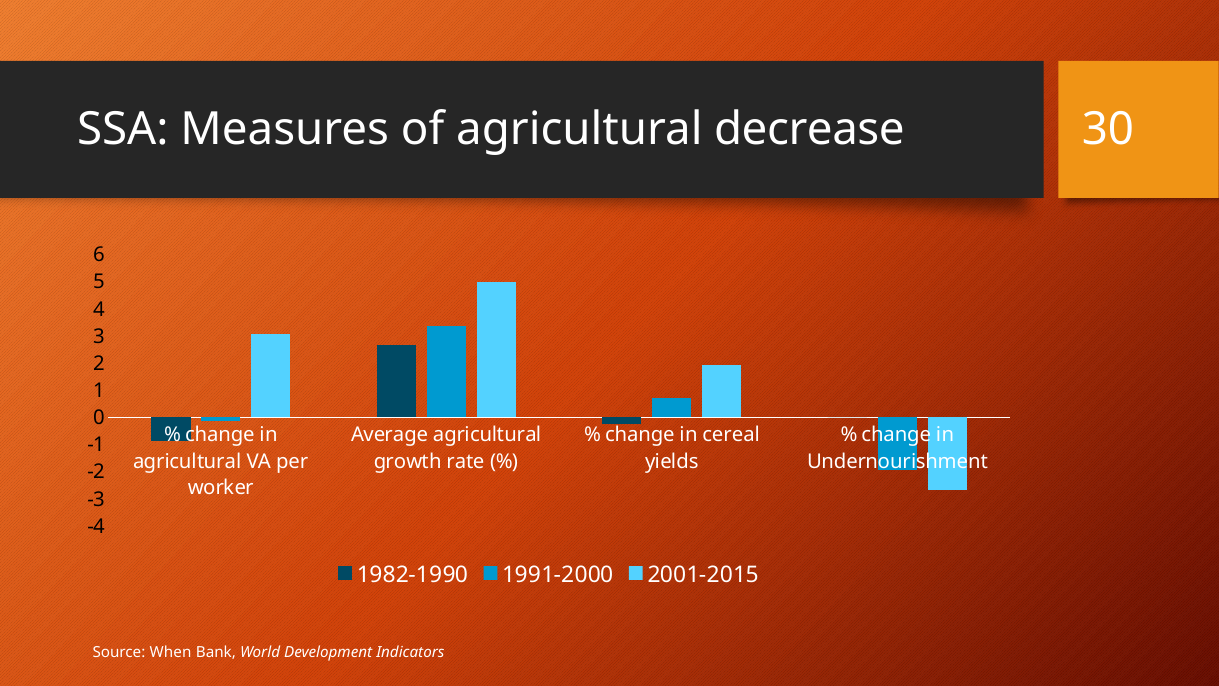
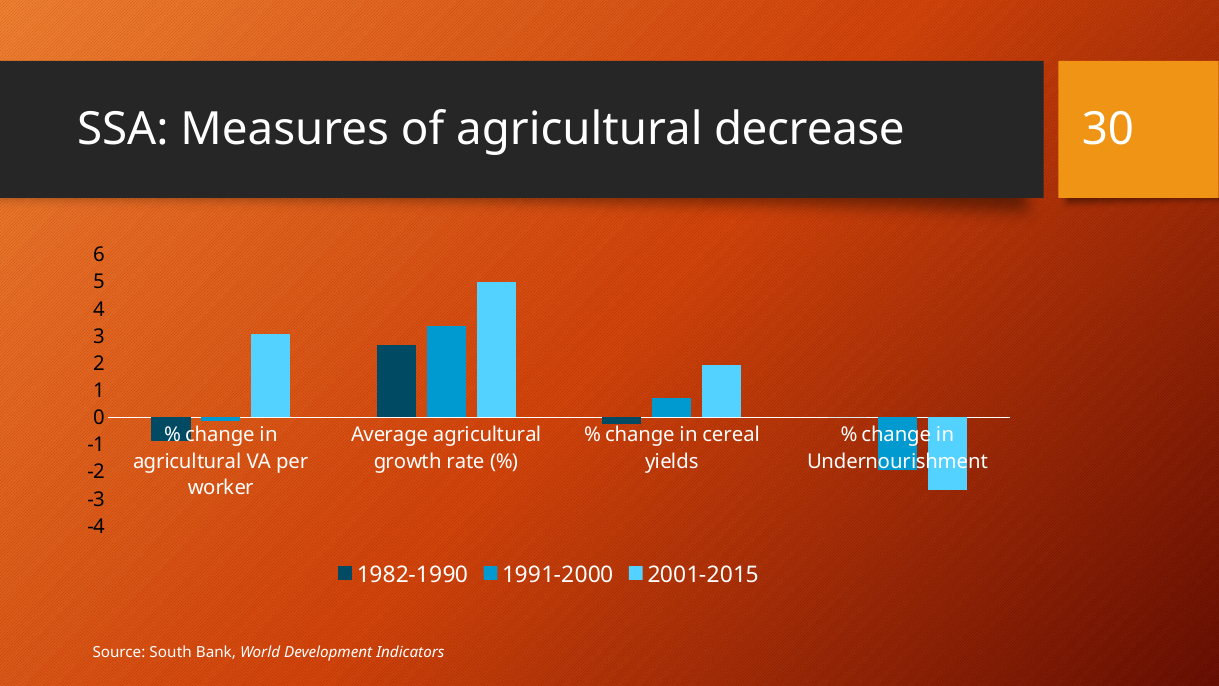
When: When -> South
